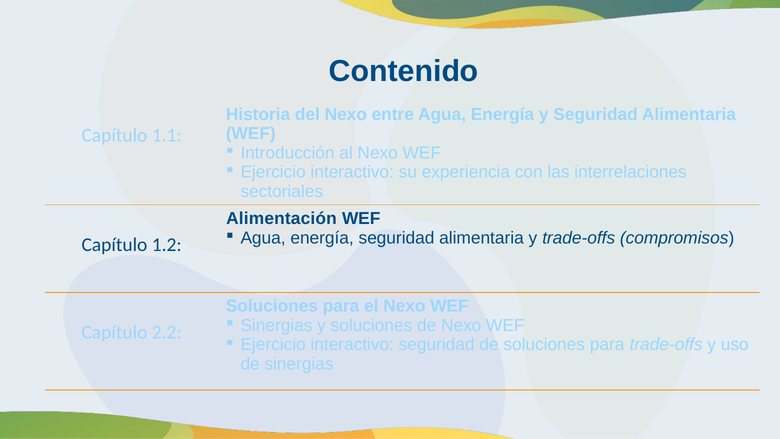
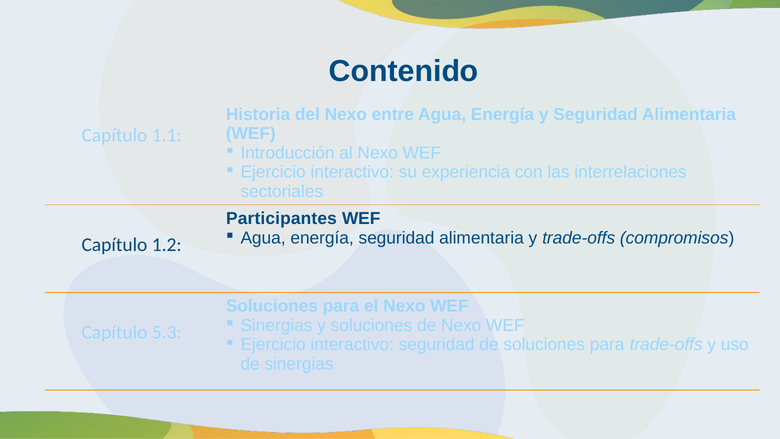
Alimentación: Alimentación -> Participantes
2.2: 2.2 -> 5.3
